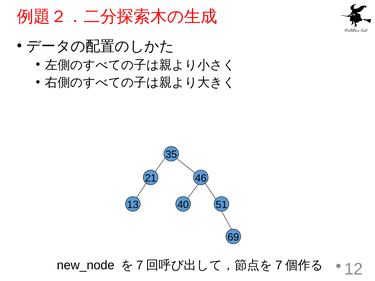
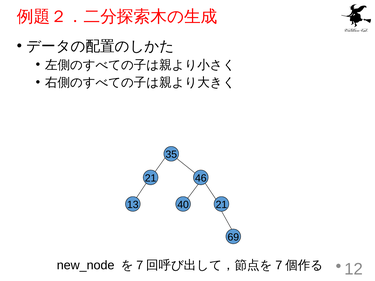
40 51: 51 -> 21
